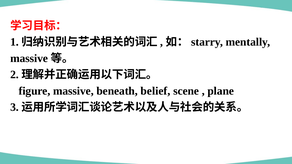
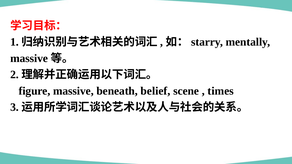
plane: plane -> times
